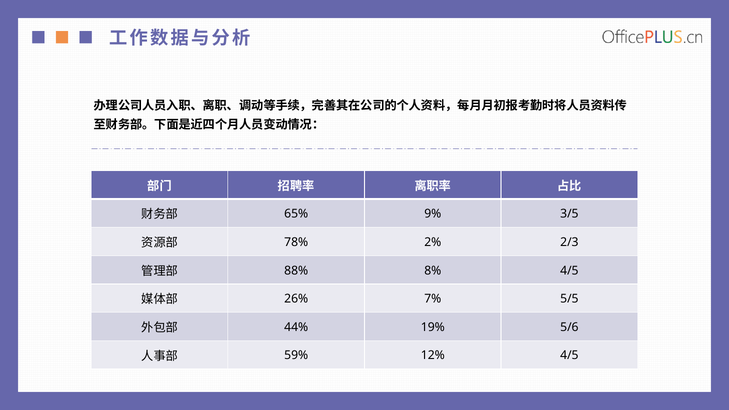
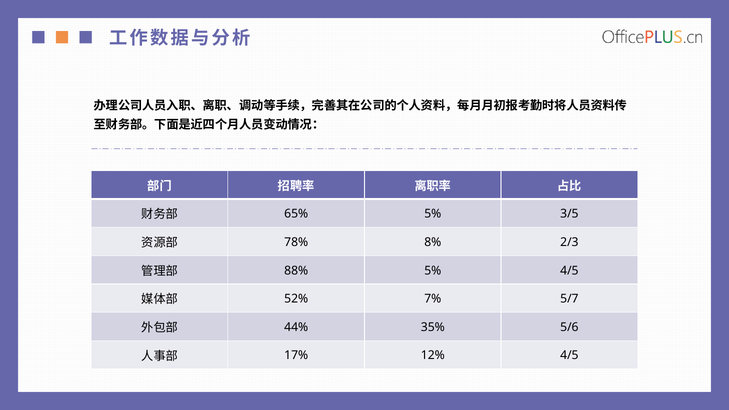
65% 9%: 9% -> 5%
2%: 2% -> 8%
88% 8%: 8% -> 5%
26%: 26% -> 52%
5/5: 5/5 -> 5/7
19%: 19% -> 35%
59%: 59% -> 17%
